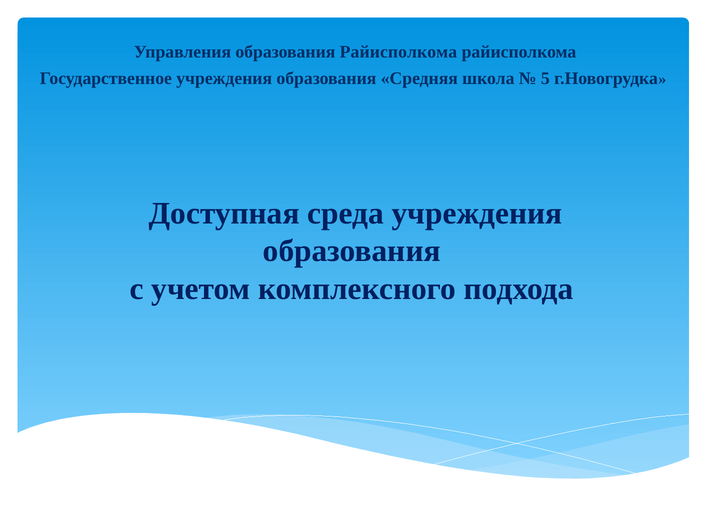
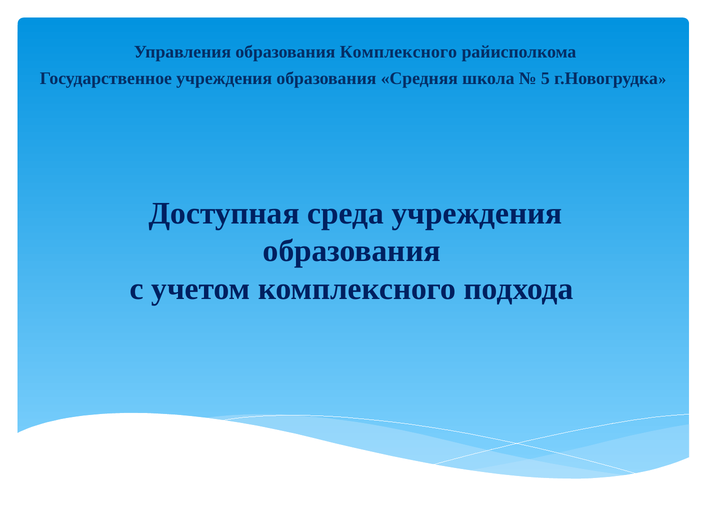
образования Райисполкома: Райисполкома -> Комплексного
